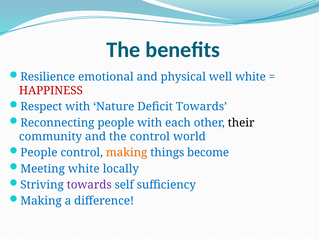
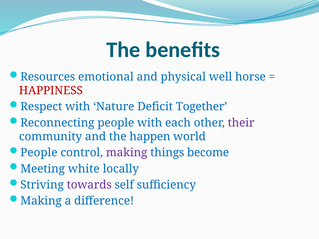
Resilience: Resilience -> Resources
well white: white -> horse
Deficit Towards: Towards -> Together
their colour: black -> purple
the control: control -> happen
making at (127, 153) colour: orange -> purple
